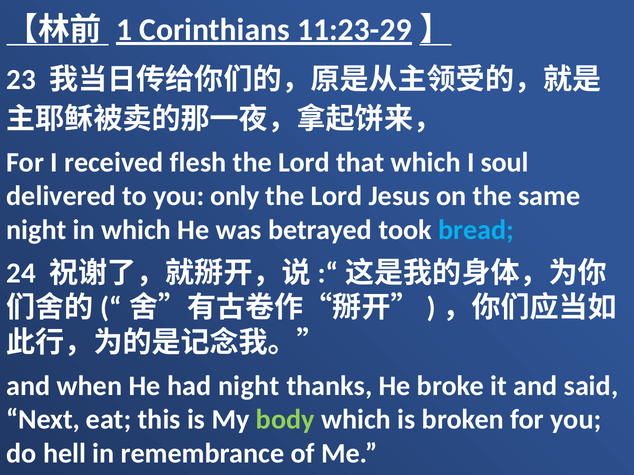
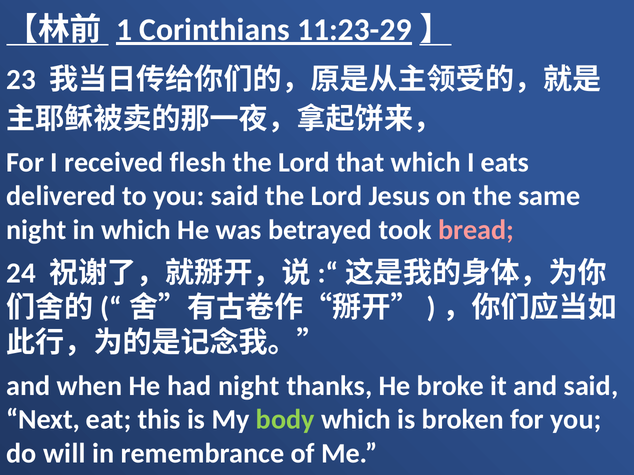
soul: soul -> eats
you only: only -> said
bread colour: light blue -> pink
hell: hell -> will
